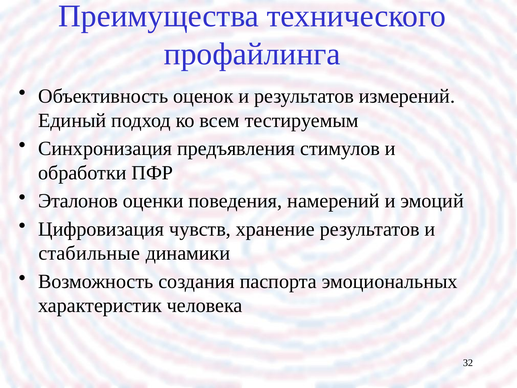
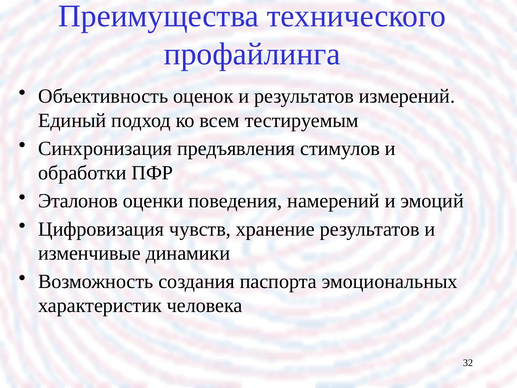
стабильные: стабильные -> изменчивые
